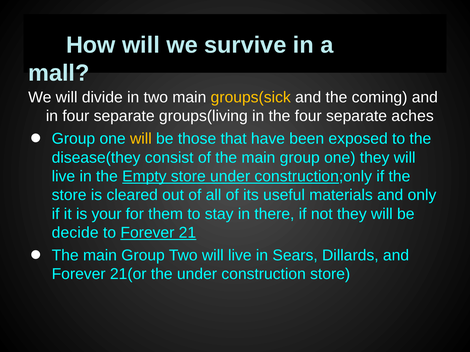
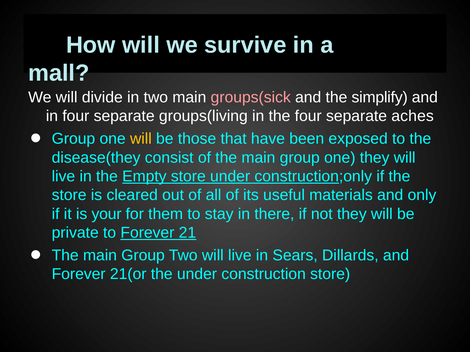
groups(sick colour: yellow -> pink
coming: coming -> simplify
decide: decide -> private
